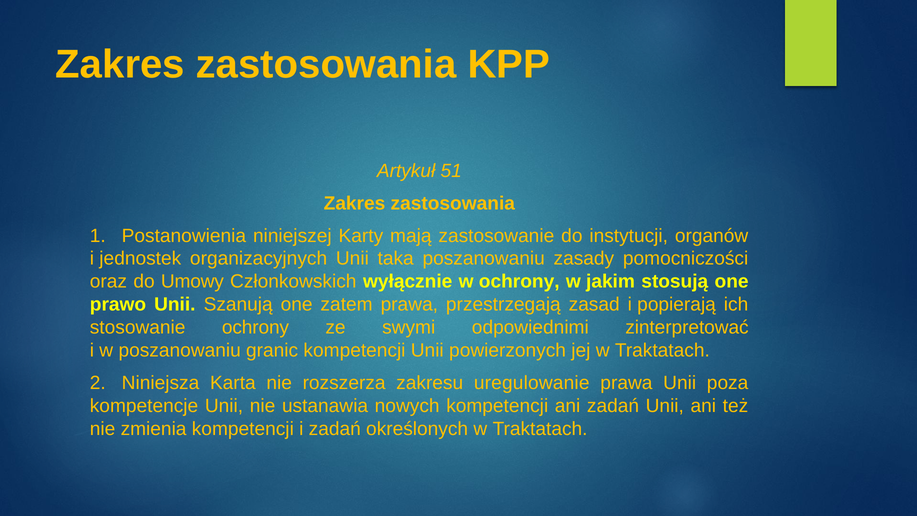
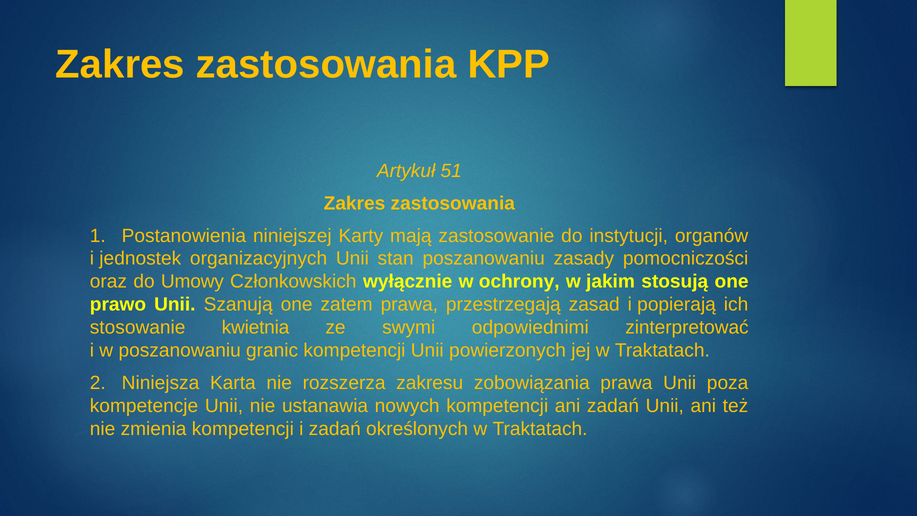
taka: taka -> stan
stosowanie ochrony: ochrony -> kwietnia
uregulowanie: uregulowanie -> zobowiązania
